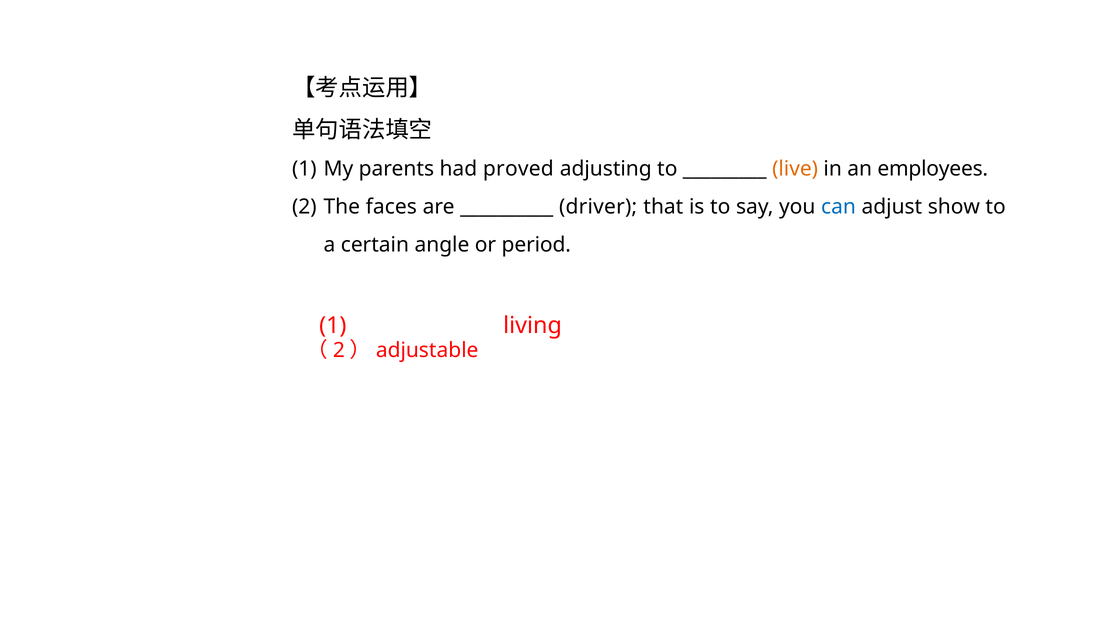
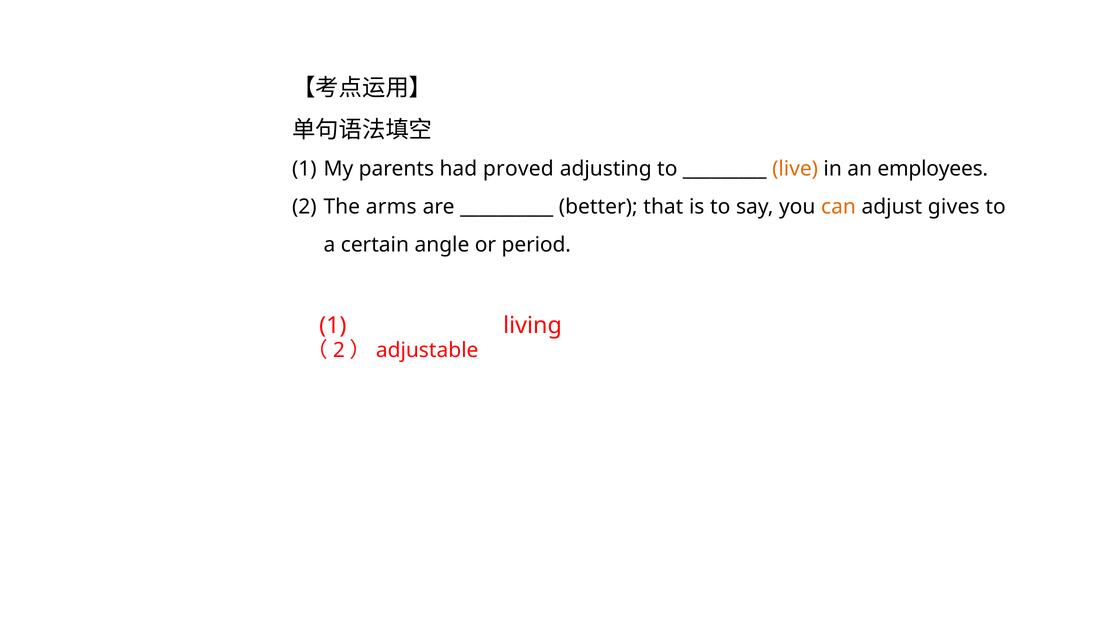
faces: faces -> arms
driver: driver -> better
can colour: blue -> orange
show: show -> gives
